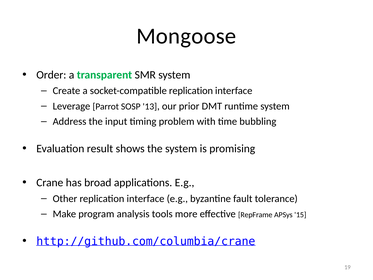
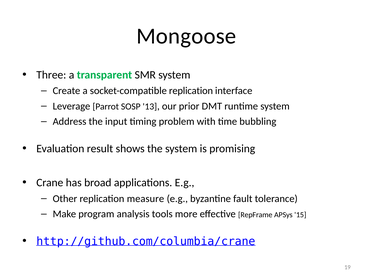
Order: Order -> Three
Other replication interface: interface -> measure
